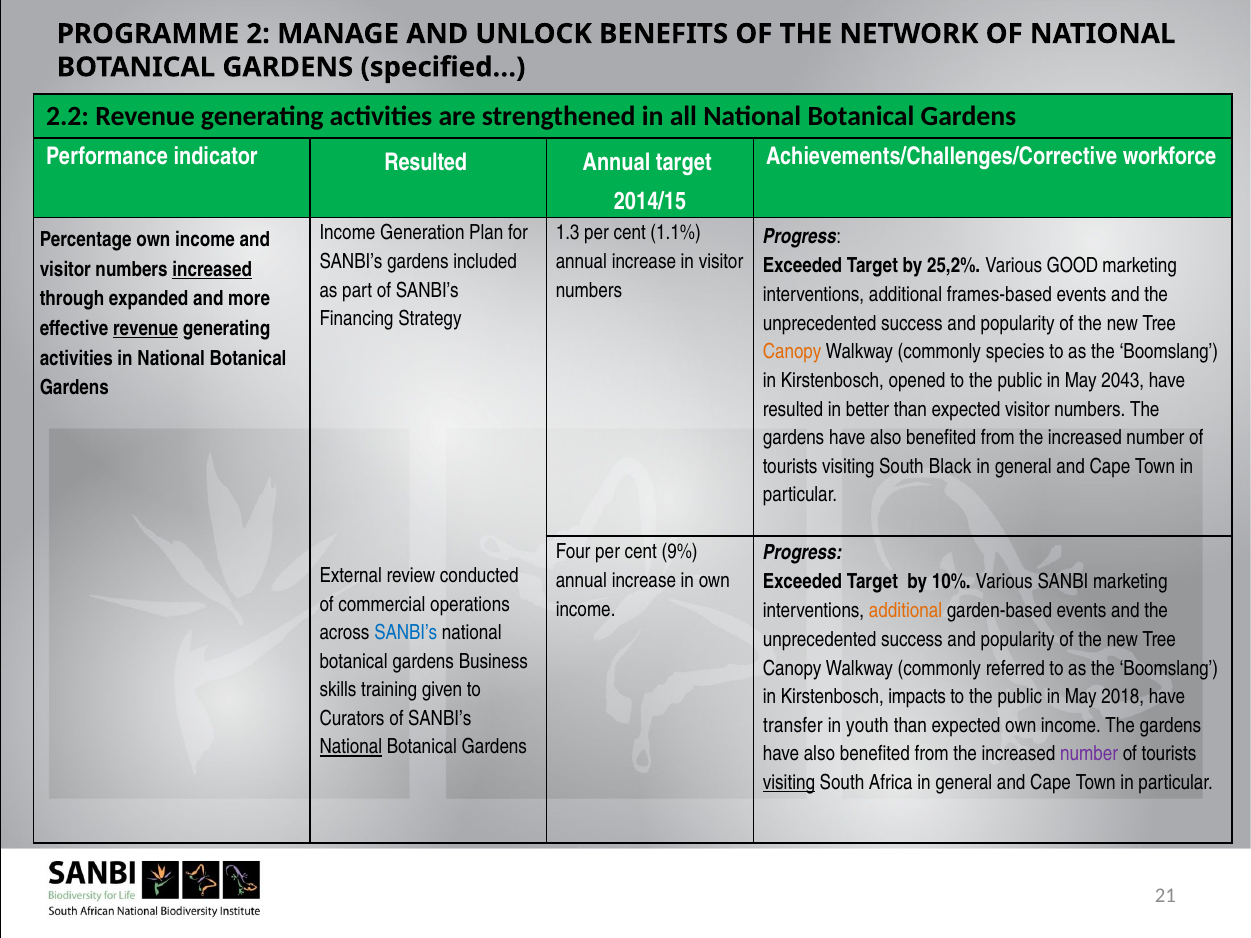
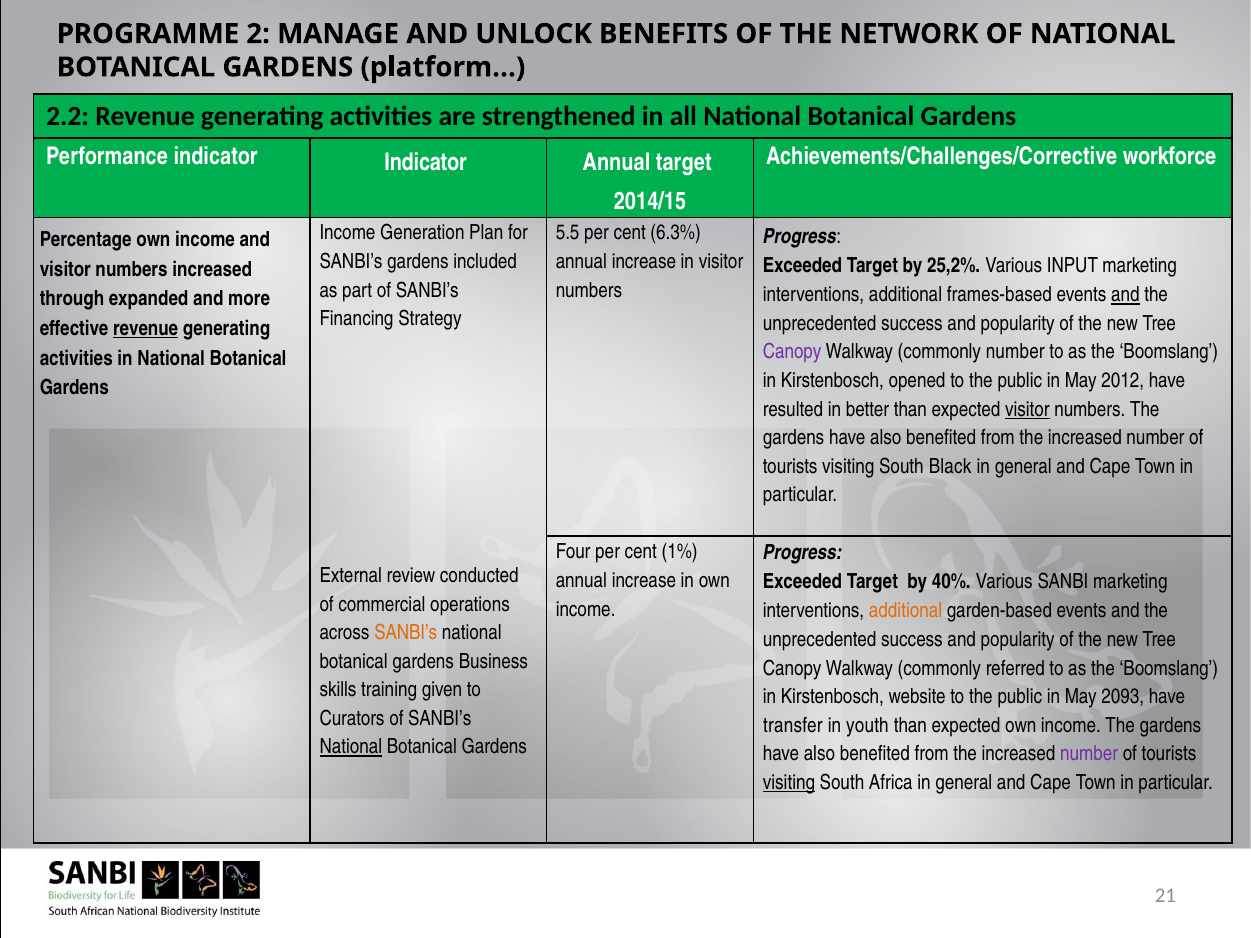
specified…: specified… -> platform…
indicator Resulted: Resulted -> Indicator
1.3: 1.3 -> 5.5
1.1%: 1.1% -> 6.3%
GOOD: GOOD -> INPUT
increased at (212, 269) underline: present -> none
and at (1125, 295) underline: none -> present
Canopy at (792, 352) colour: orange -> purple
commonly species: species -> number
2043: 2043 -> 2012
visitor at (1027, 409) underline: none -> present
9%: 9% -> 1%
10%: 10% -> 40%
SANBI’s at (406, 633) colour: blue -> orange
impacts: impacts -> website
2018: 2018 -> 2093
